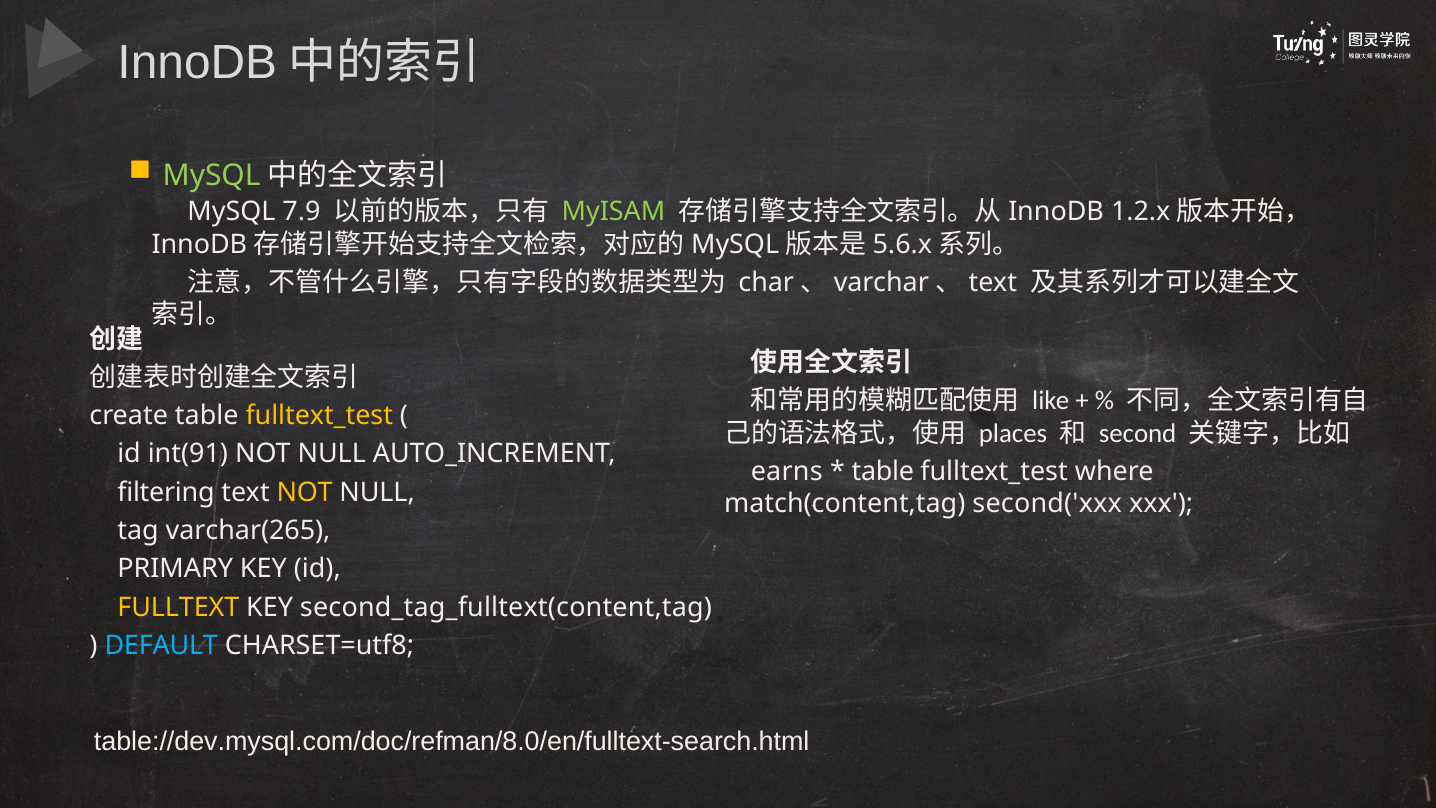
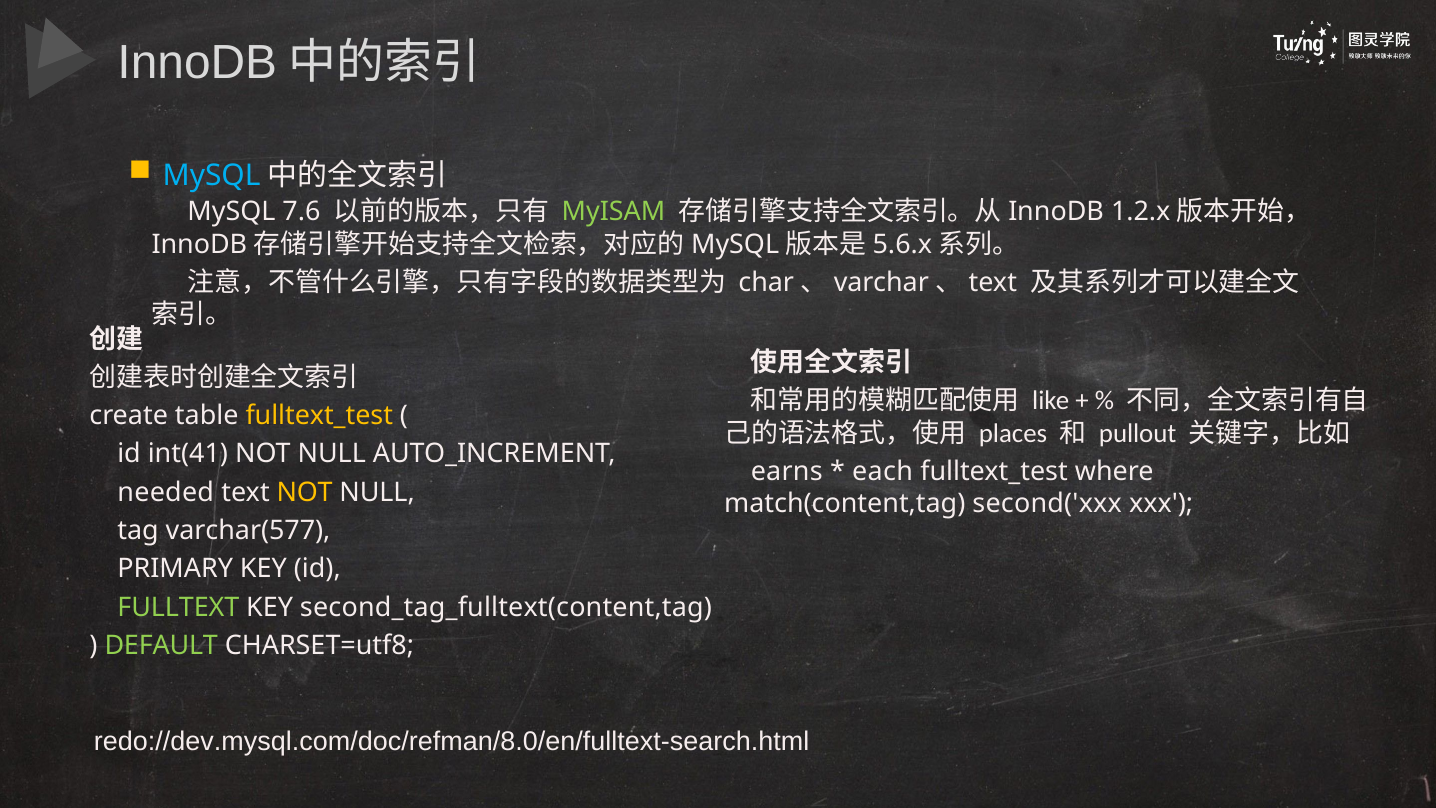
MySQL at (212, 175) colour: light green -> light blue
7.9: 7.9 -> 7.6
second: second -> pullout
int(91: int(91 -> int(41
table at (883, 471): table -> each
filtering: filtering -> needed
varchar(265: varchar(265 -> varchar(577
FULLTEXT colour: yellow -> light green
DEFAULT colour: light blue -> light green
table://dev.mysql.com/doc/refman/8.0/en/fulltext-search.html: table://dev.mysql.com/doc/refman/8.0/en/fulltext-search.html -> redo://dev.mysql.com/doc/refman/8.0/en/fulltext-search.html
